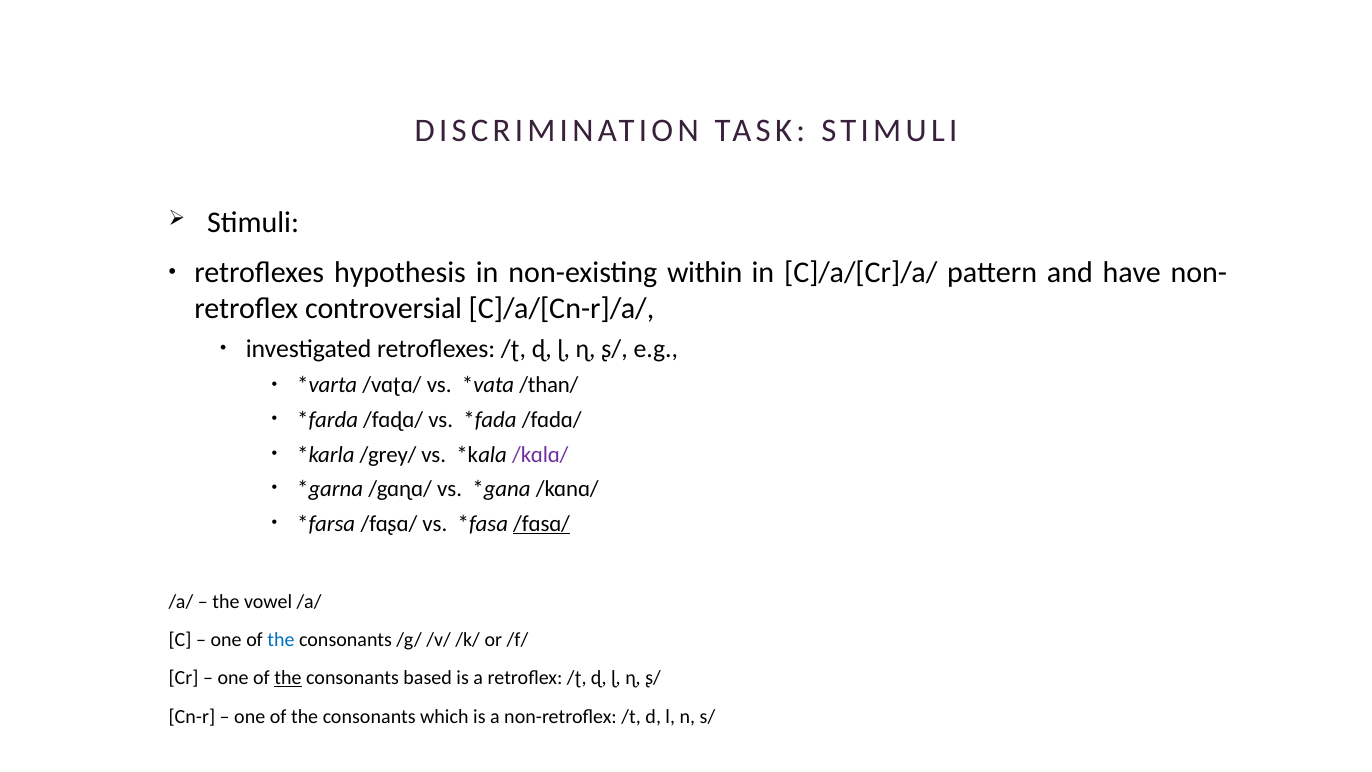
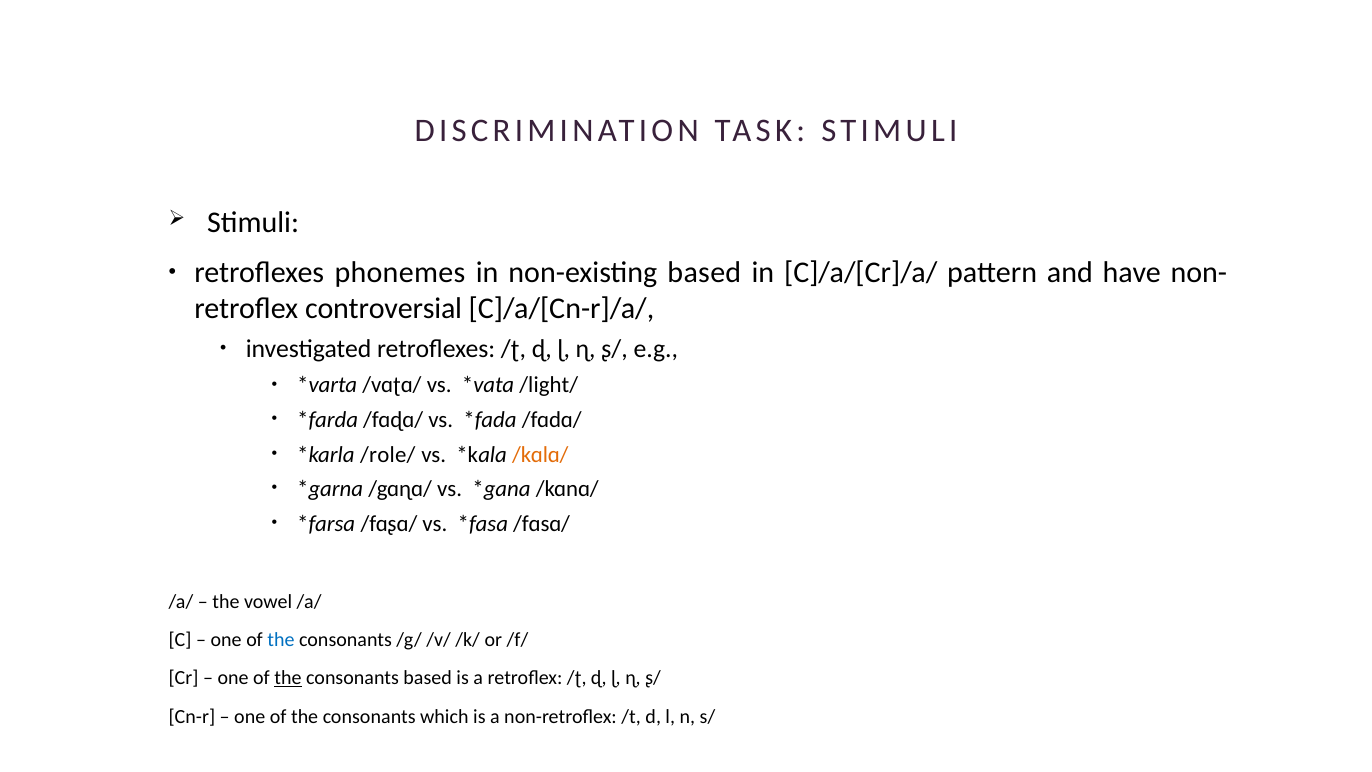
hypothesis: hypothesis -> phonemes
non-existing within: within -> based
/than/: /than/ -> /light/
/grey/: /grey/ -> /role/
/kɑlɑ/ colour: purple -> orange
/fɑsɑ/ underline: present -> none
